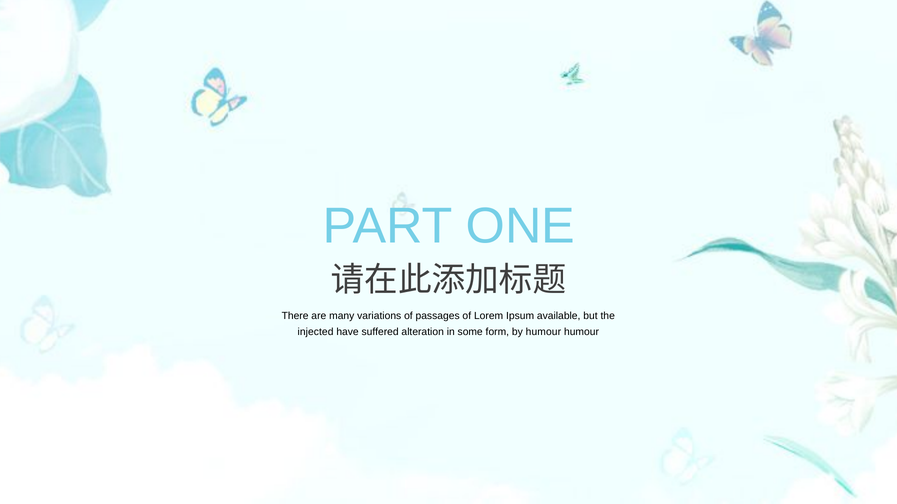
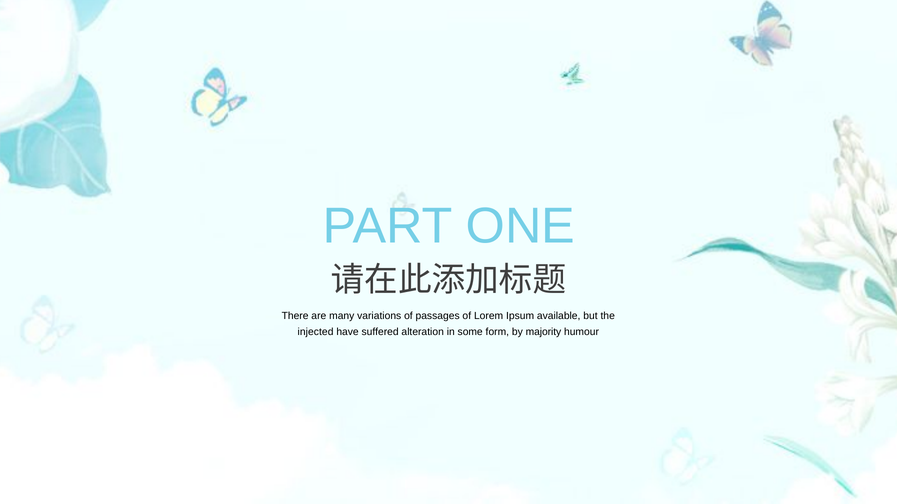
by humour: humour -> majority
